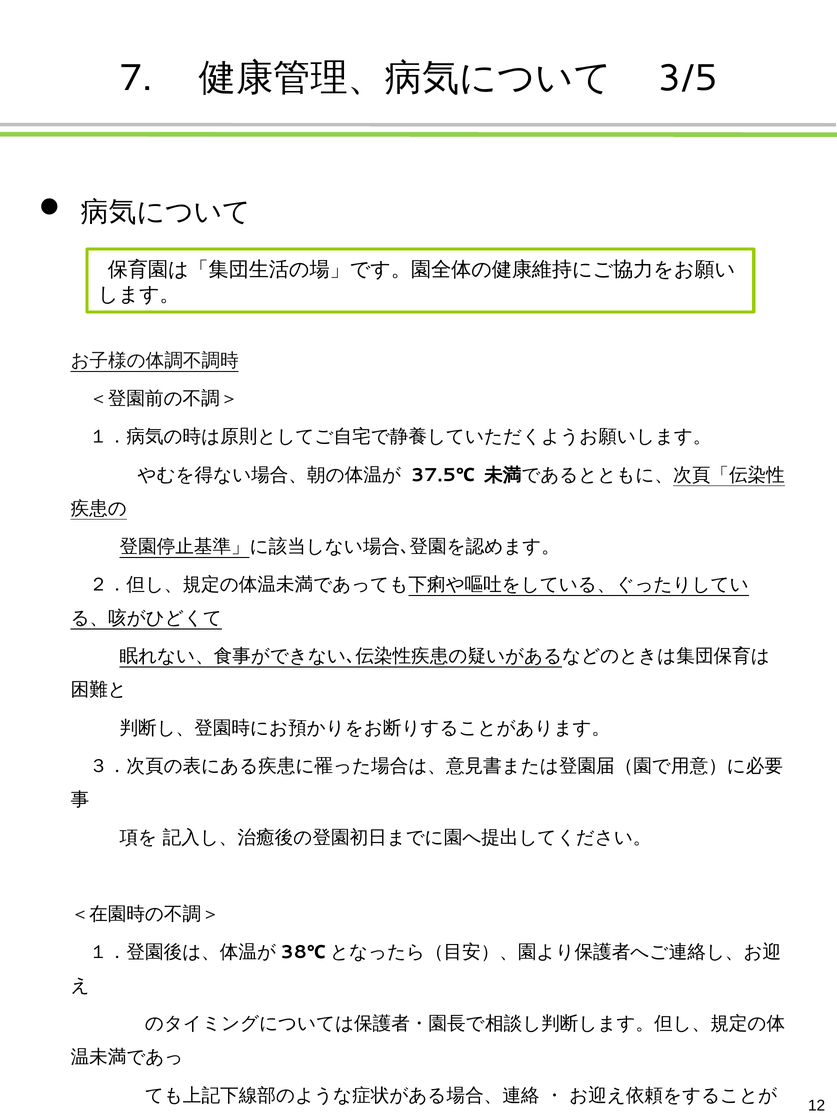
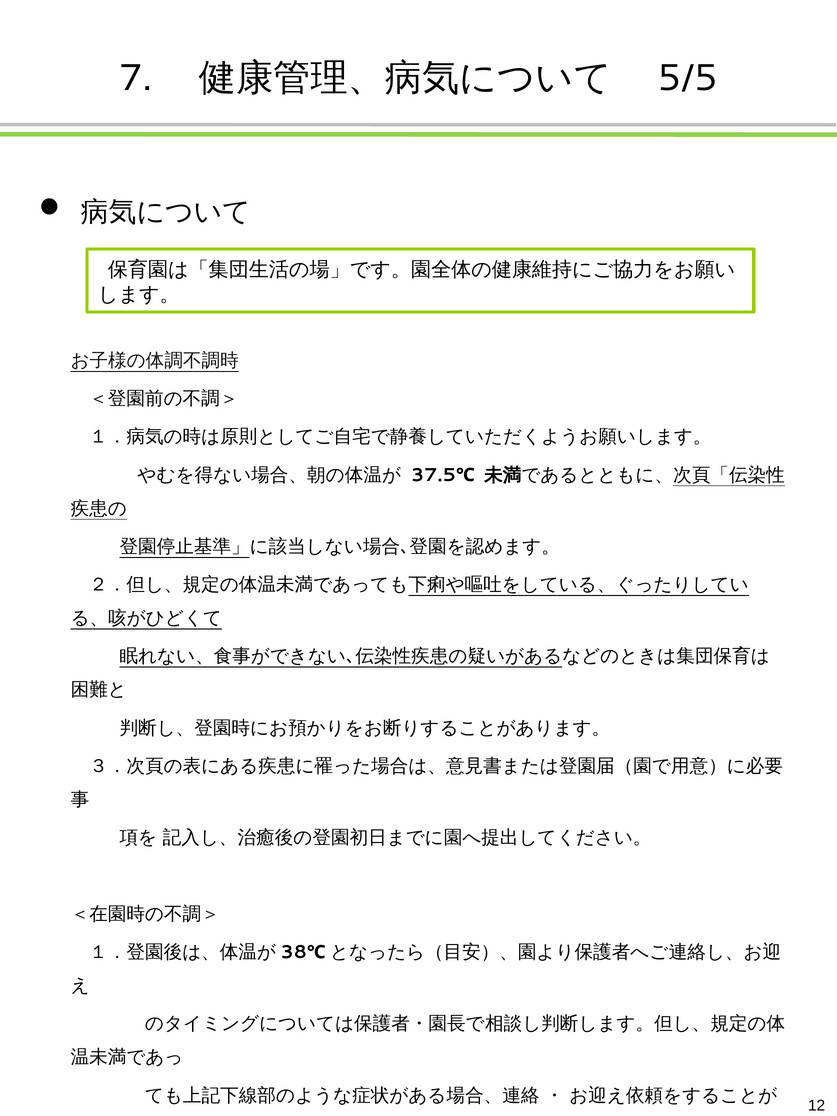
3/5: 3/5 -> 5/5
